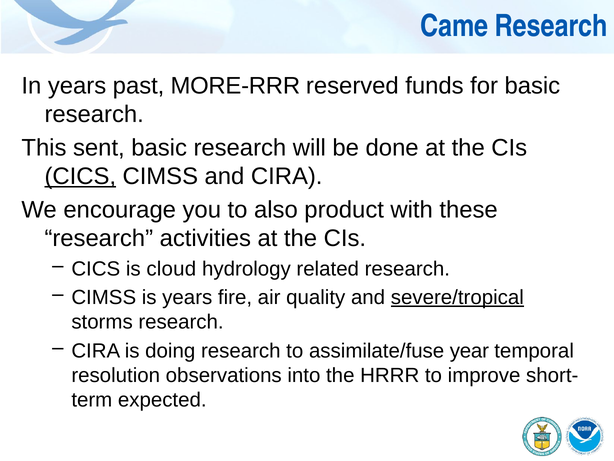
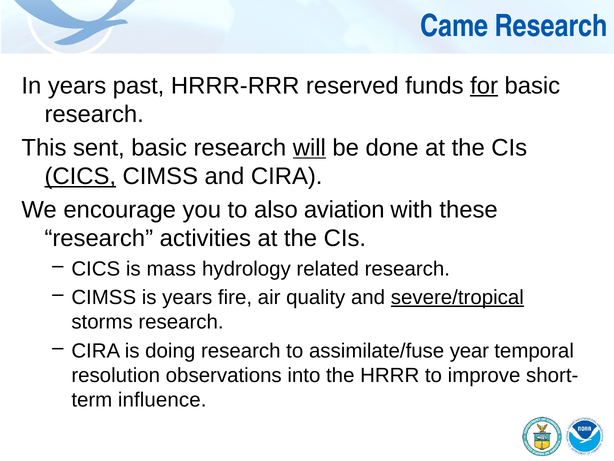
MORE-RRR: MORE-RRR -> HRRR-RRR
for underline: none -> present
will underline: none -> present
product: product -> aviation
cloud: cloud -> mass
expected: expected -> influence
